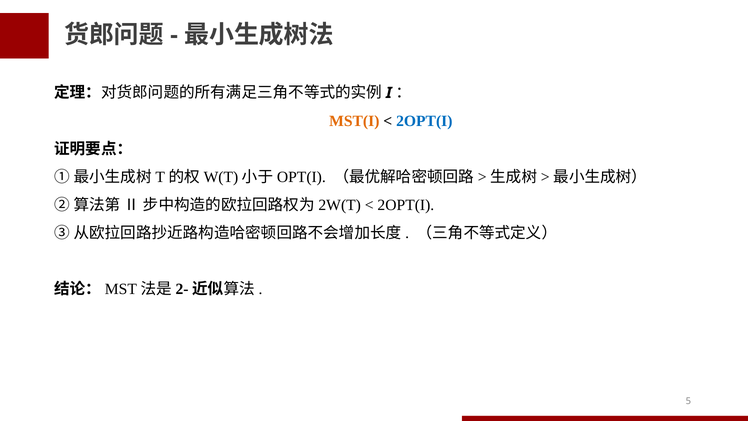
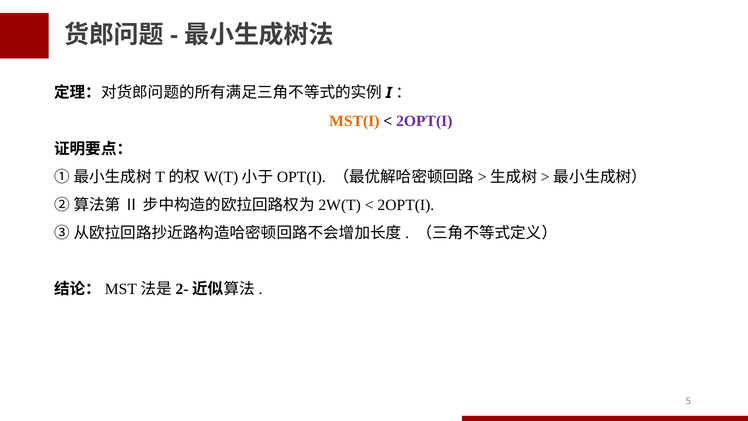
2OPT(I at (424, 121) colour: blue -> purple
